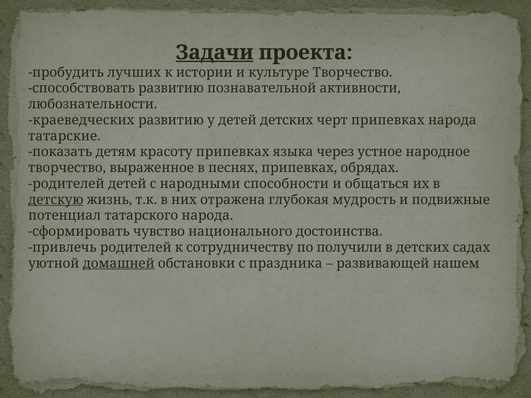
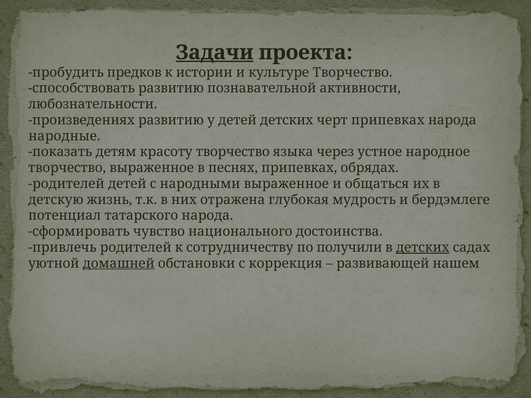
лучших: лучших -> предков
краеведческих: краеведческих -> произведениях
татарские: татарские -> народные
красоту припевках: припевках -> творчество
народными способности: способности -> выраженное
детскую underline: present -> none
подвижные: подвижные -> бердэмлеге
детских at (423, 248) underline: none -> present
праздника: праздника -> коррекция
